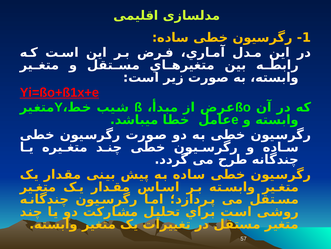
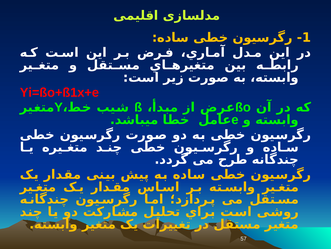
Yi=ßo+ß1x+e underline: present -> none
